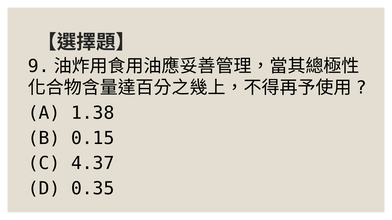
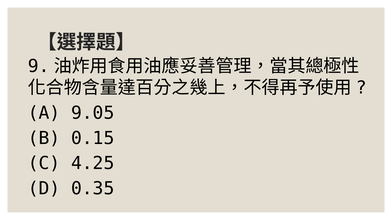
1.38: 1.38 -> 9.05
4.37: 4.37 -> 4.25
